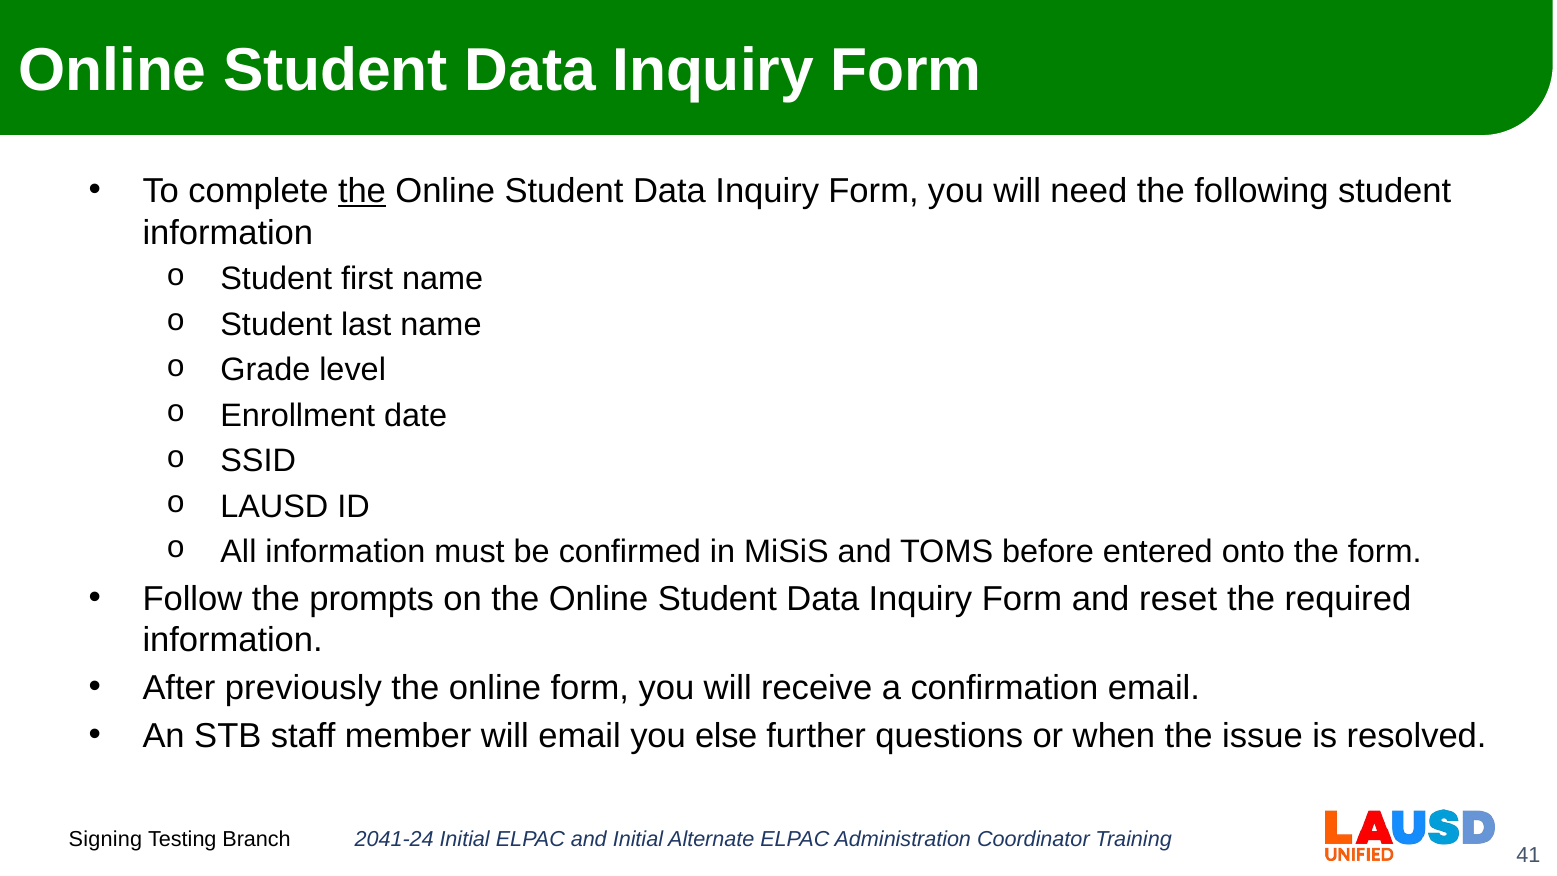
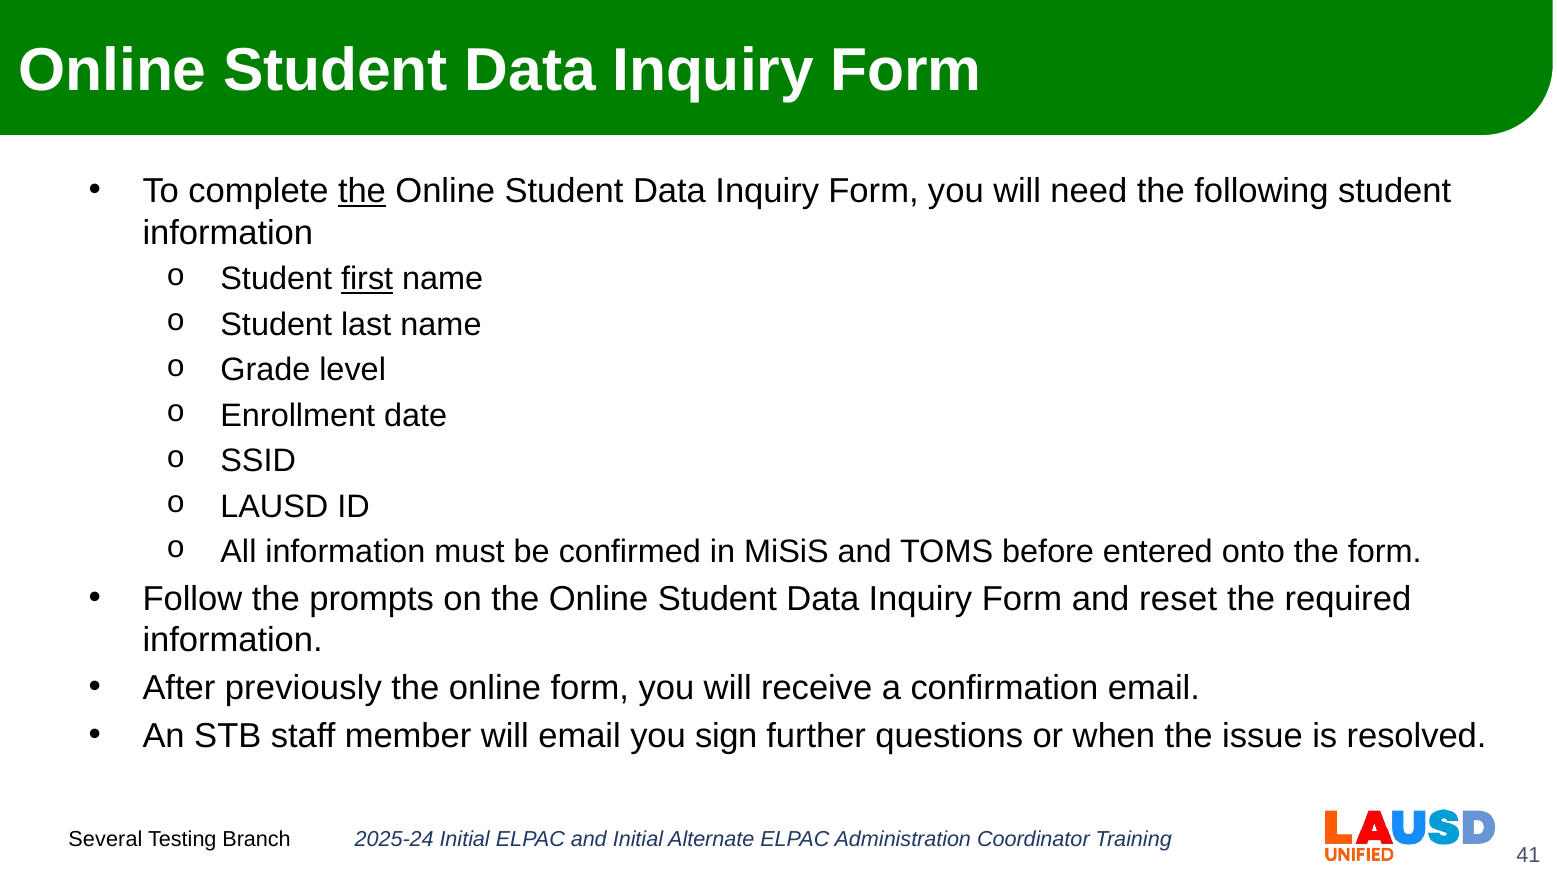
first underline: none -> present
else: else -> sign
Signing: Signing -> Several
2041-24: 2041-24 -> 2025-24
